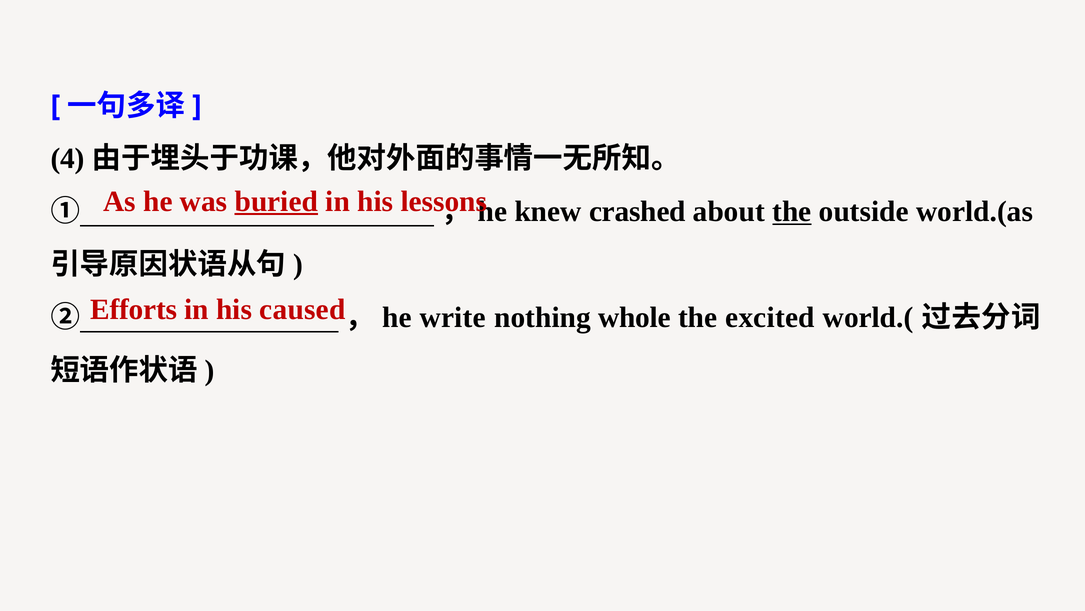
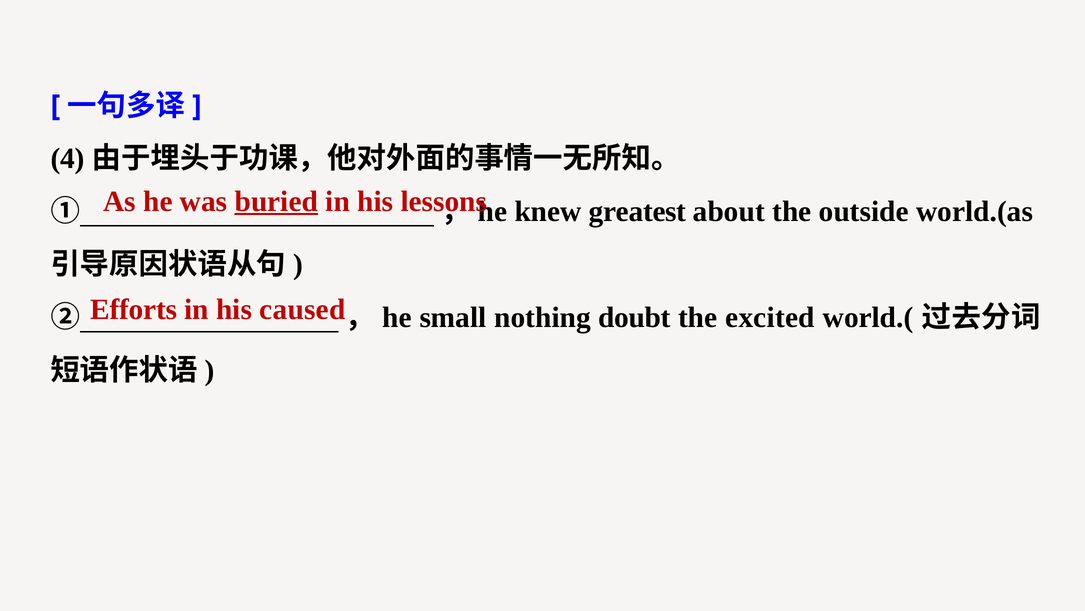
crashed: crashed -> greatest
the at (792, 212) underline: present -> none
write: write -> small
whole: whole -> doubt
